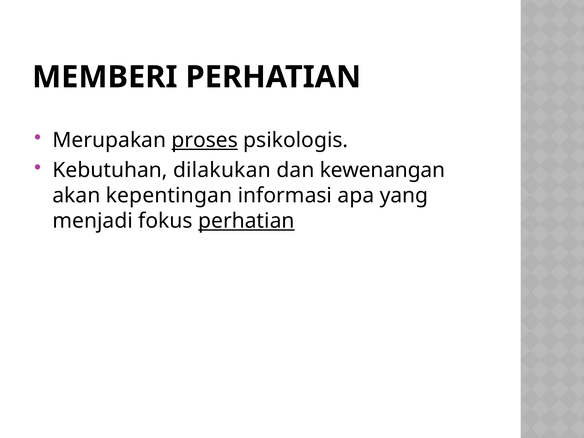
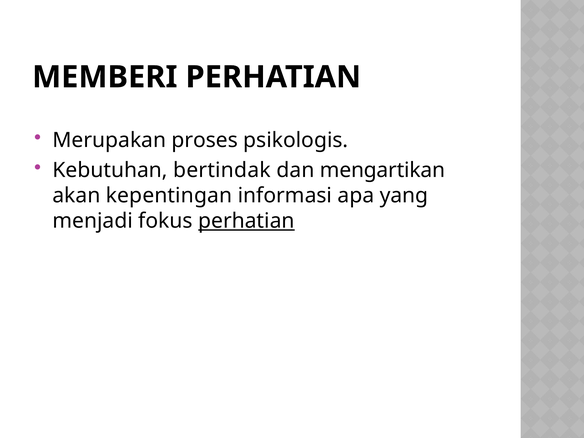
proses underline: present -> none
dilakukan: dilakukan -> bertindak
kewenangan: kewenangan -> mengartikan
